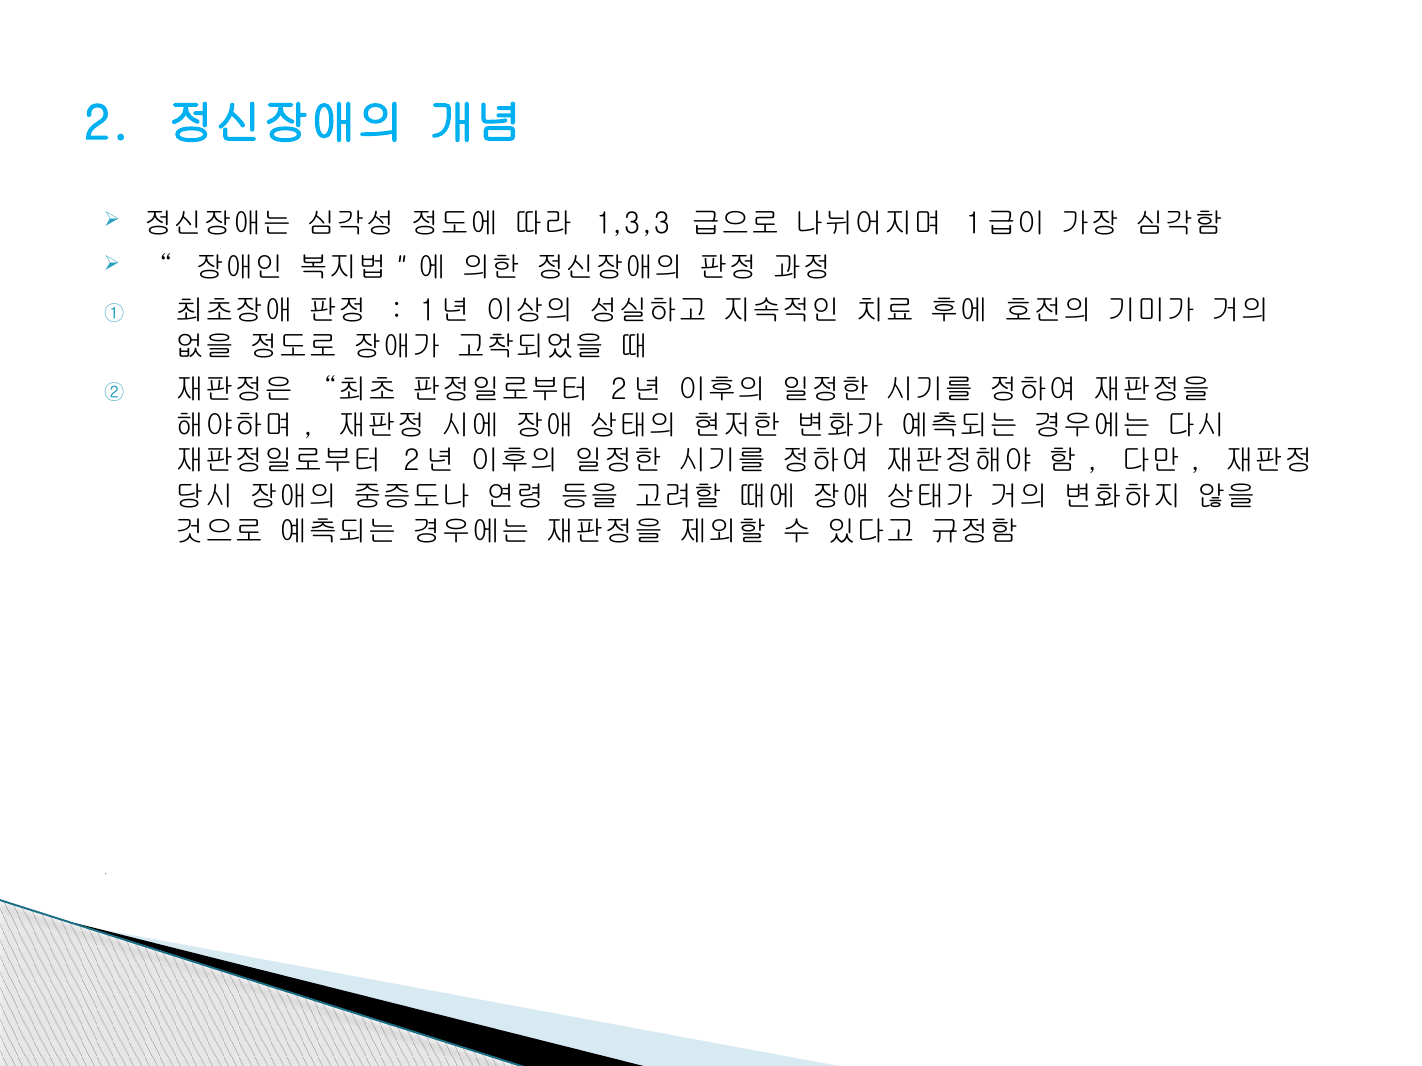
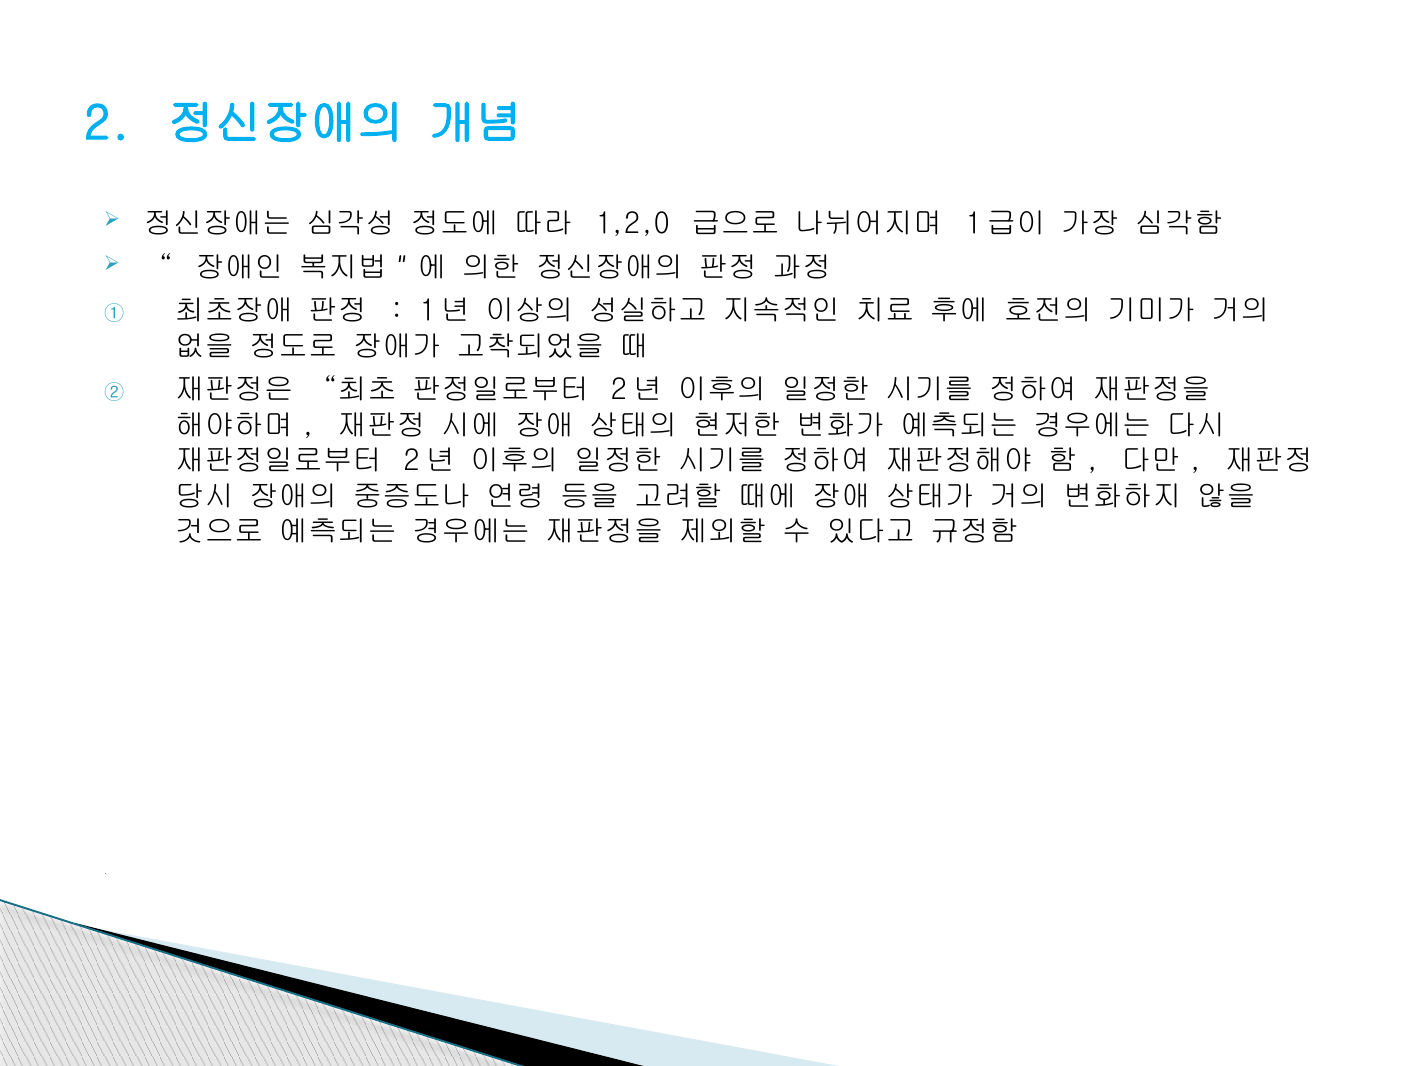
1,3,3: 1,3,3 -> 1,2,0
